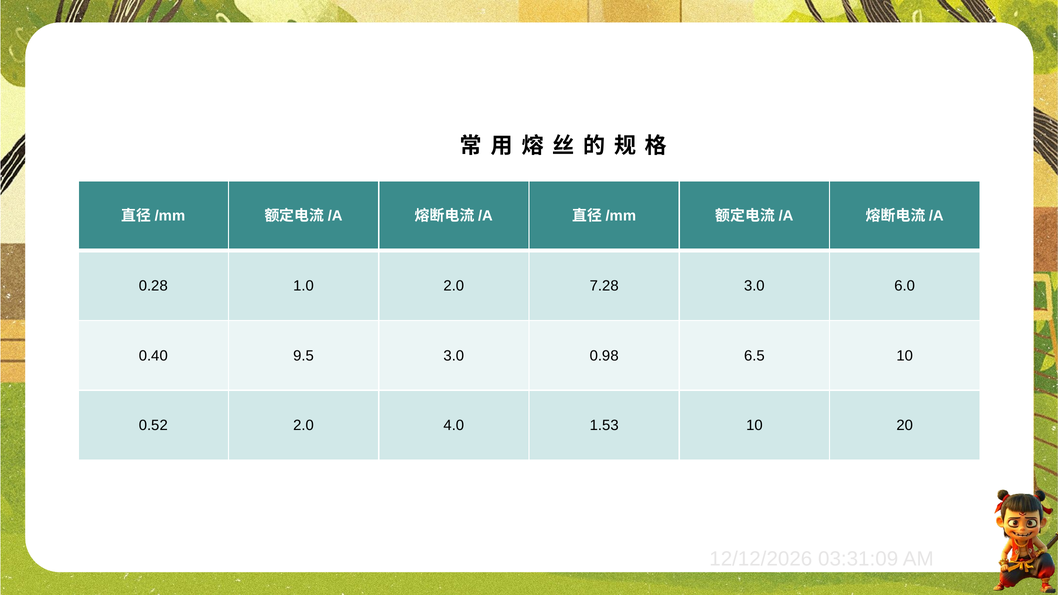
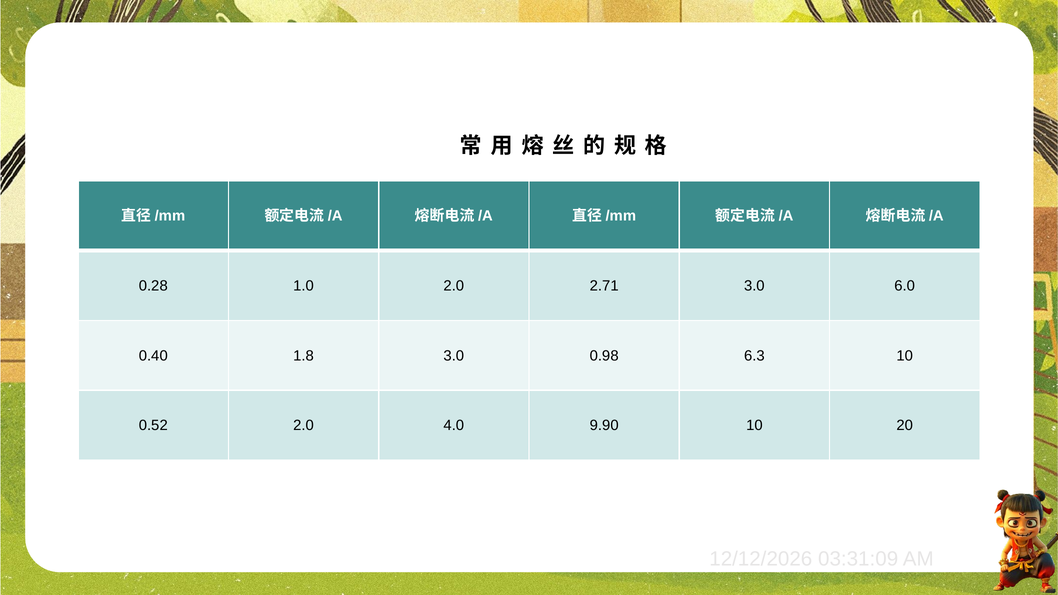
7.28: 7.28 -> 2.71
9.5: 9.5 -> 1.8
6.5: 6.5 -> 6.3
1.53: 1.53 -> 9.90
